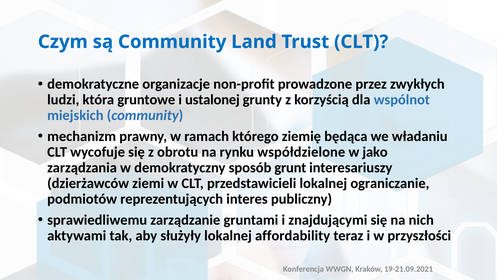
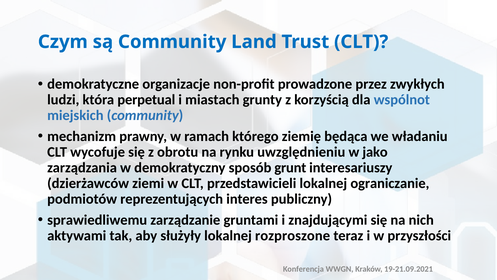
gruntowe: gruntowe -> perpetual
ustalonej: ustalonej -> miastach
współdzielone: współdzielone -> uwzględnieniu
affordability: affordability -> rozproszone
